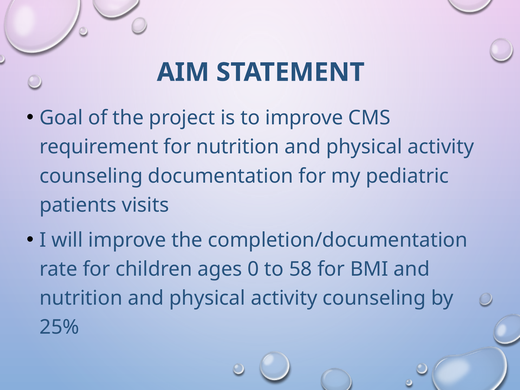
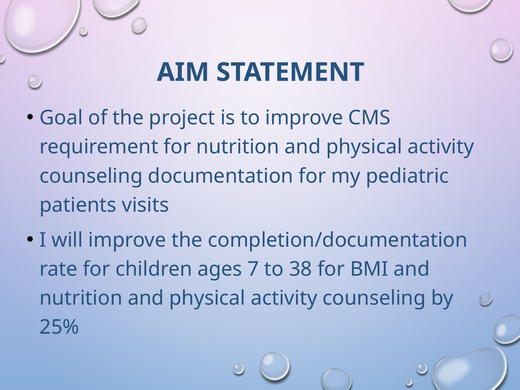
0: 0 -> 7
58: 58 -> 38
